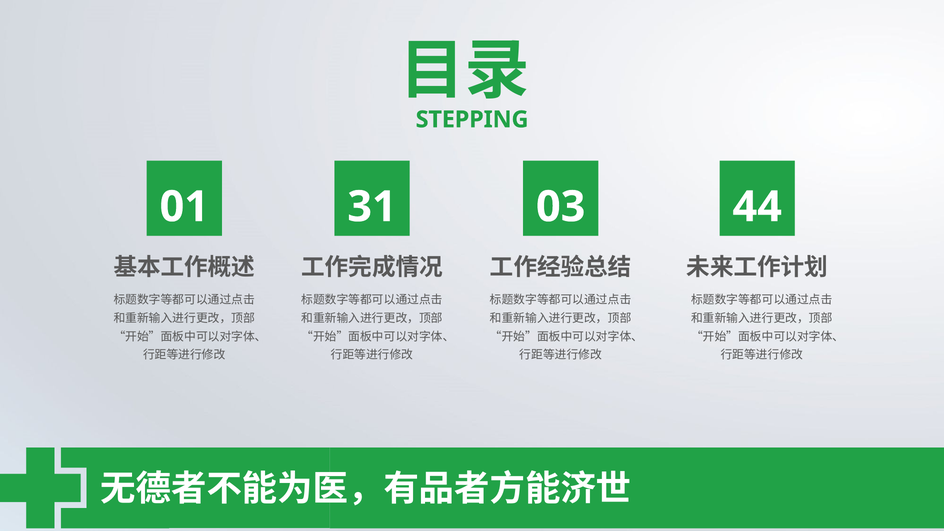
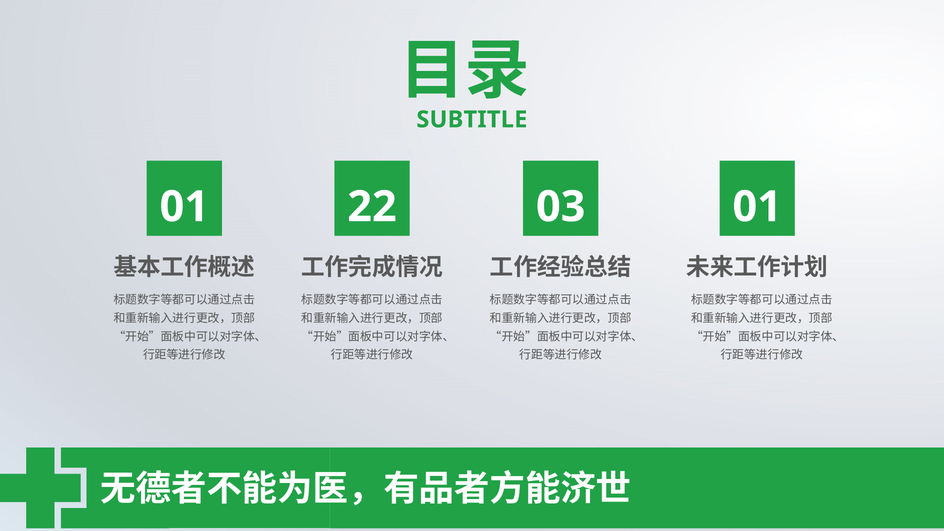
STEPPING: STEPPING -> SUBTITLE
31: 31 -> 22
03 44: 44 -> 01
